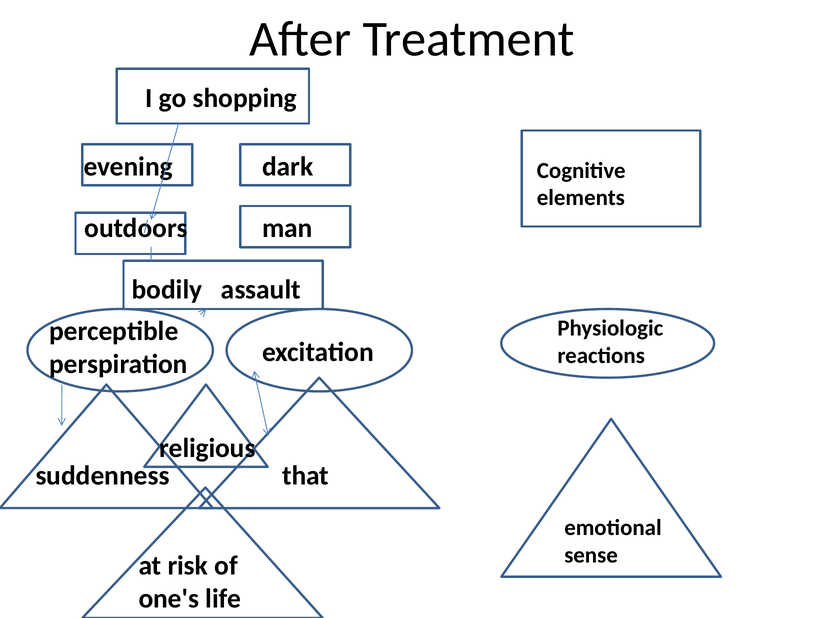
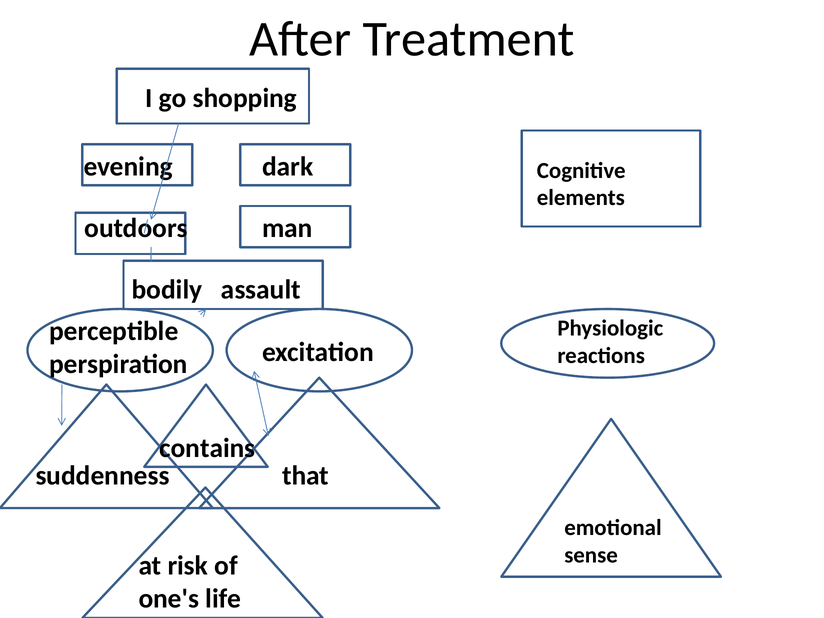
religious: religious -> contains
